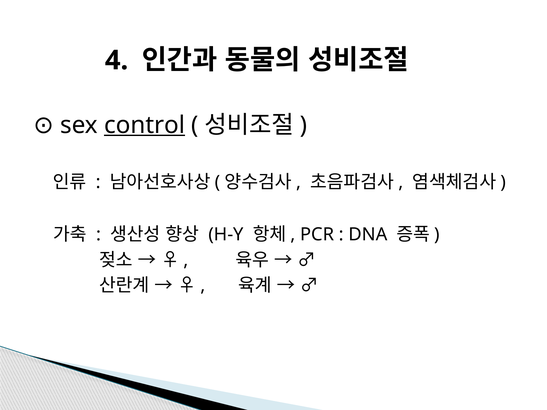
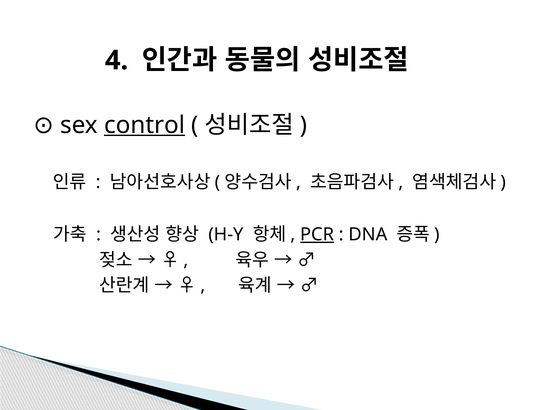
PCR underline: none -> present
